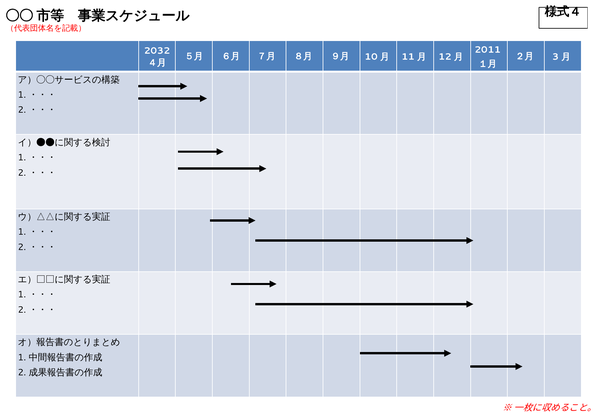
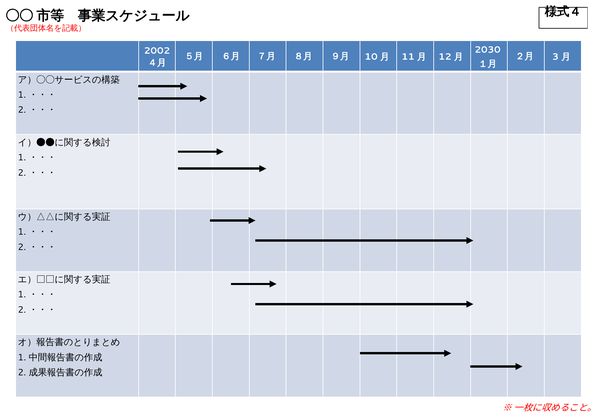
2011: 2011 -> 2030
2032: 2032 -> 2002
